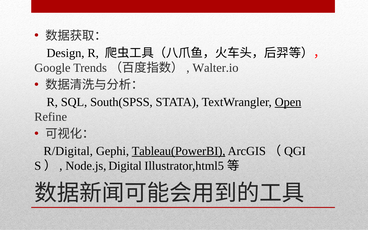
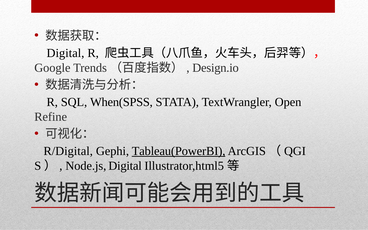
Design at (66, 53): Design -> Digital
Walter.io: Walter.io -> Design.io
South(SPSS: South(SPSS -> When(SPSS
Open underline: present -> none
